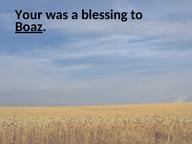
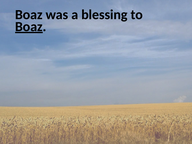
Your at (29, 15): Your -> Boaz
